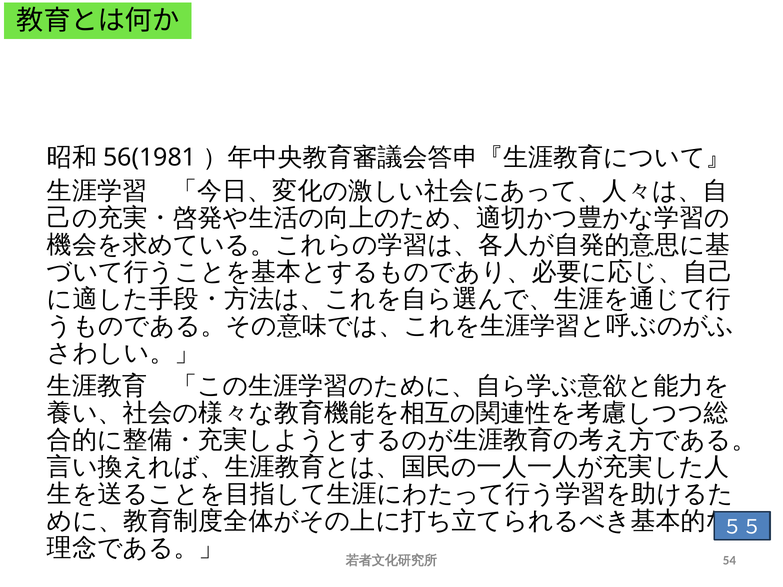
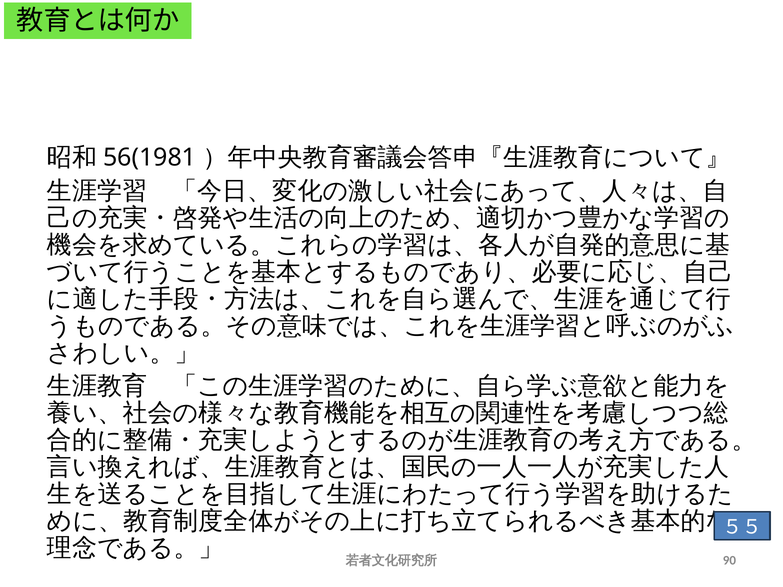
54: 54 -> 90
